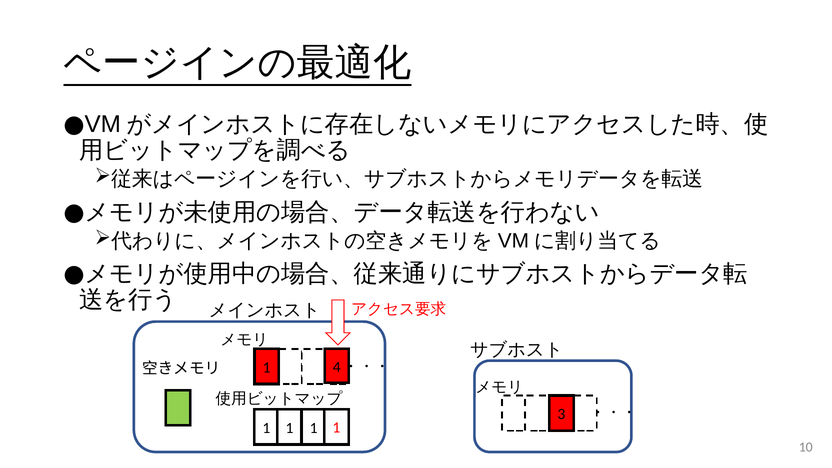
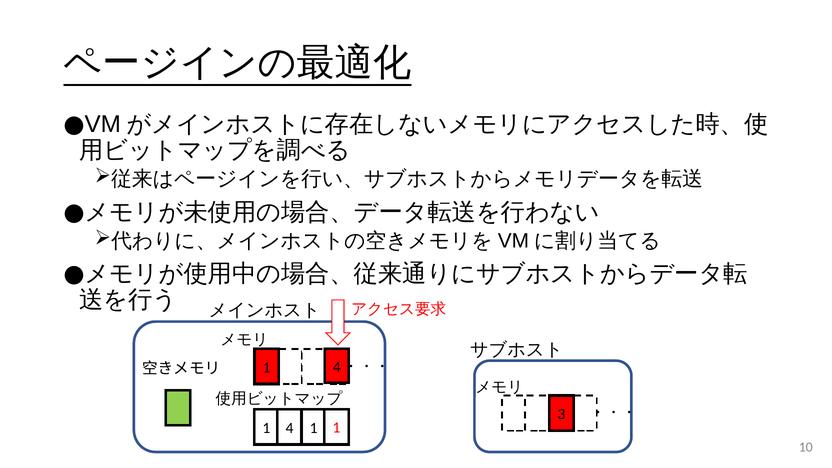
1 at (289, 428): 1 -> 4
